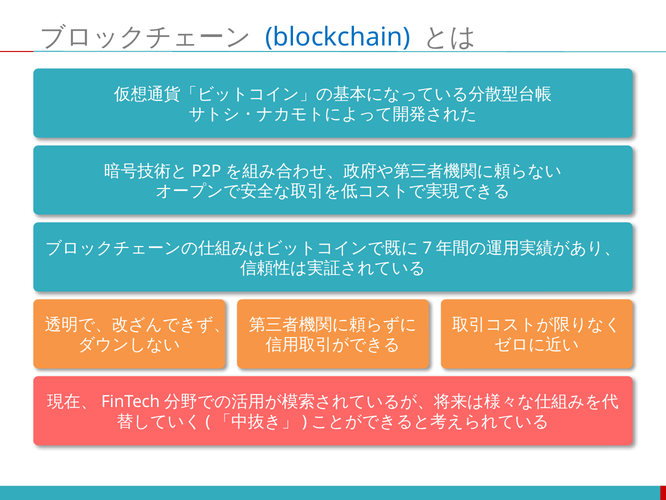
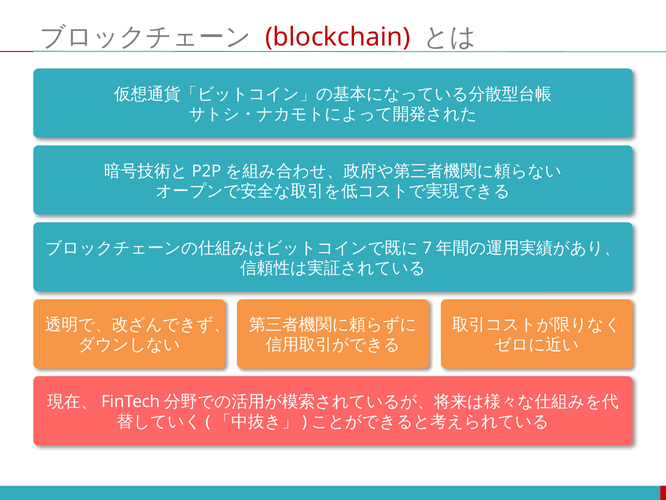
blockchain colour: blue -> red
